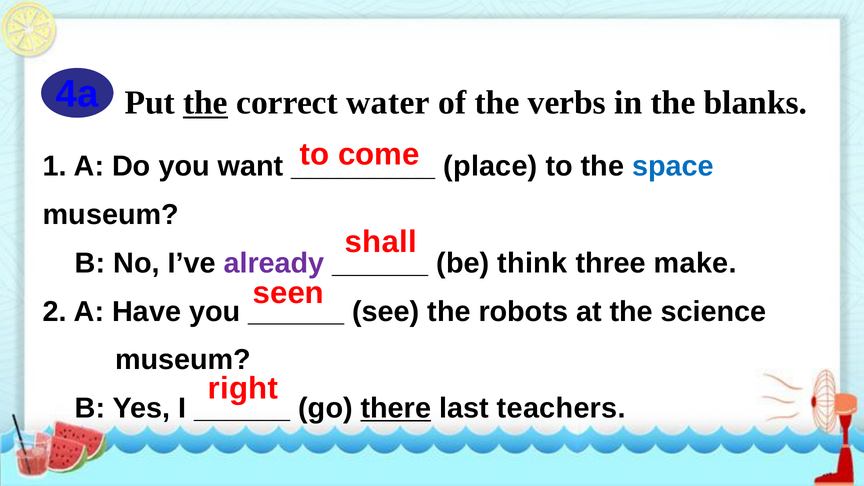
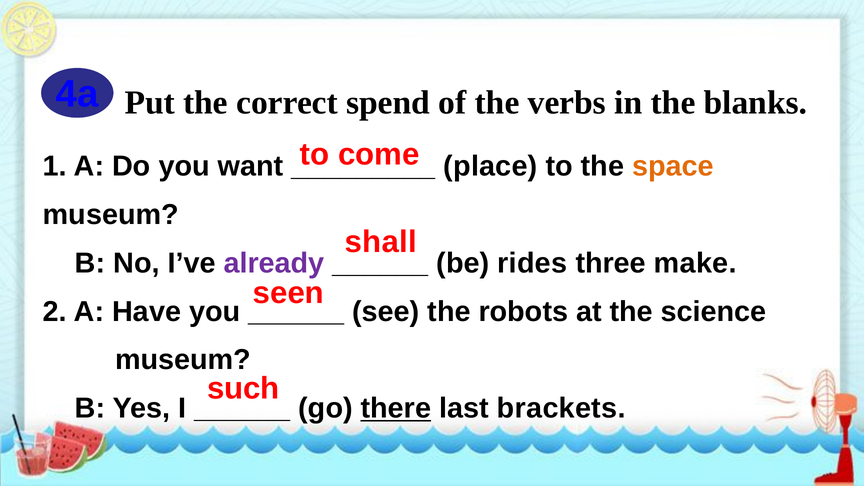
the at (206, 103) underline: present -> none
water: water -> spend
space colour: blue -> orange
think: think -> rides
right: right -> such
teachers: teachers -> brackets
